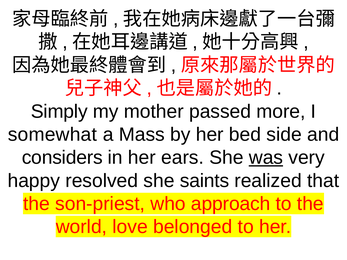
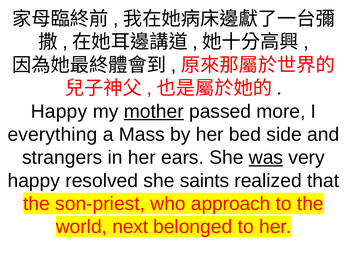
Simply at (59, 112): Simply -> Happy
mother underline: none -> present
somewhat: somewhat -> everything
considers: considers -> strangers
love: love -> next
